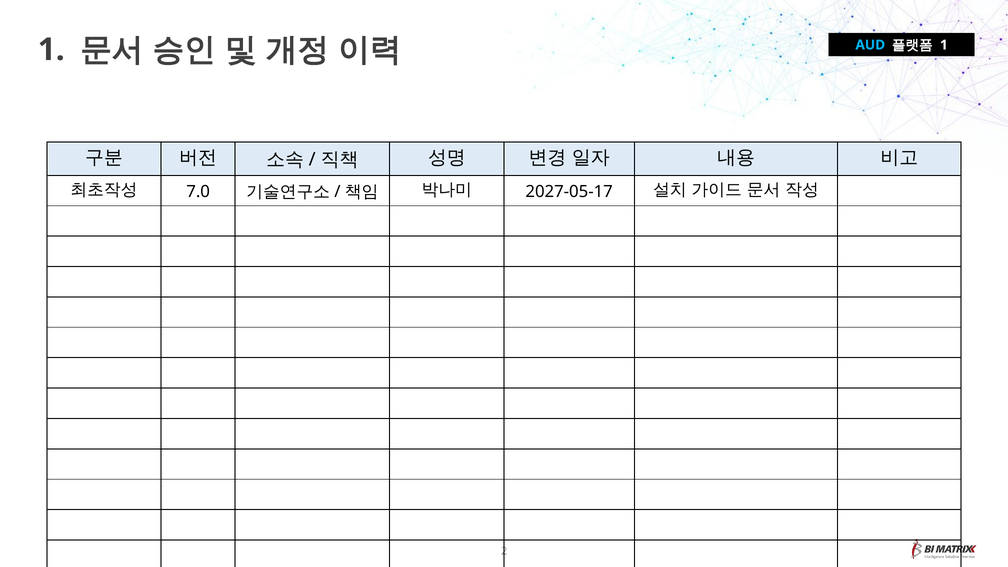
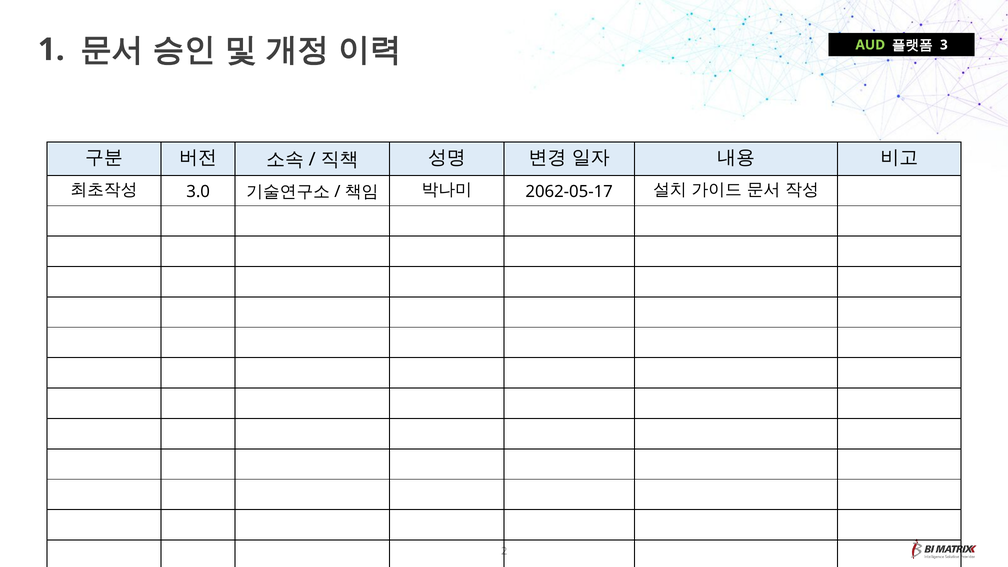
AUD colour: light blue -> light green
1 at (944, 45): 1 -> 3
7.0: 7.0 -> 3.0
2027-05-17: 2027-05-17 -> 2062-05-17
